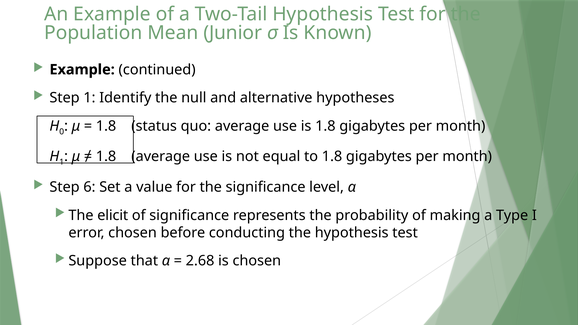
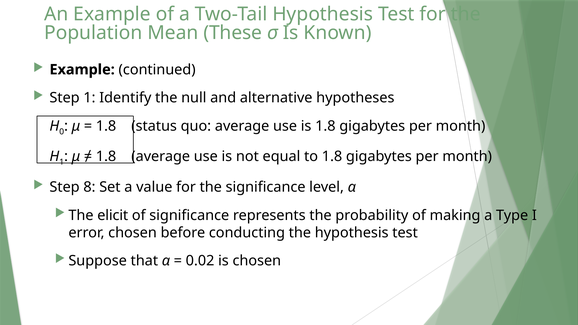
Junior: Junior -> These
6: 6 -> 8
2.68: 2.68 -> 0.02
